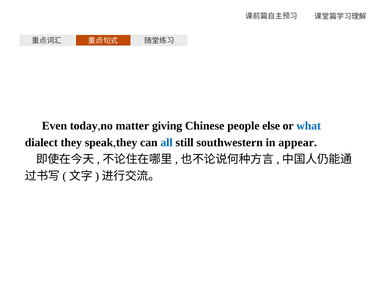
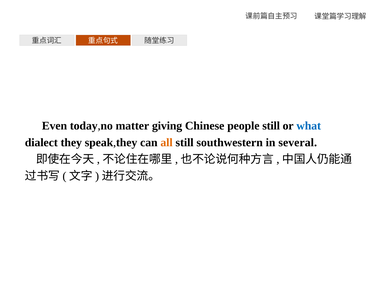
people else: else -> still
all colour: blue -> orange
appear: appear -> several
